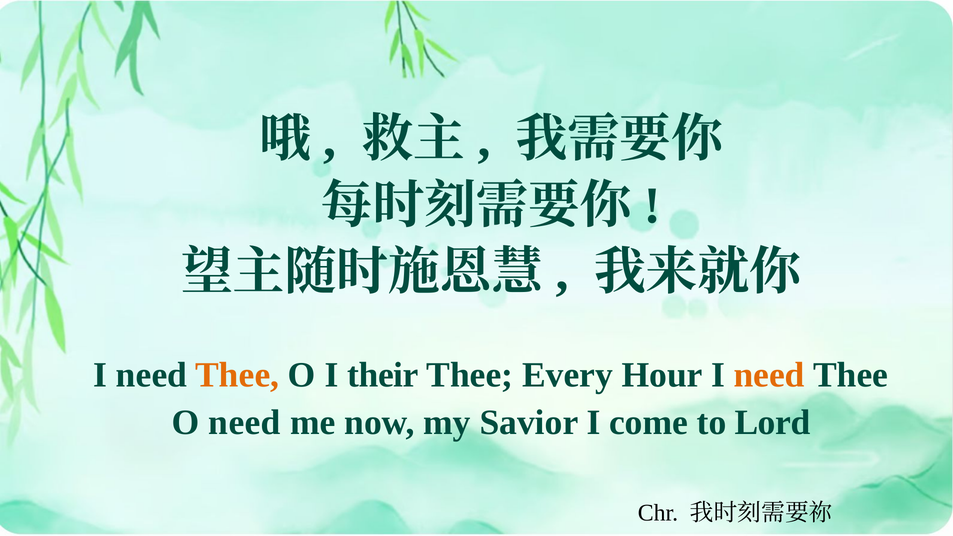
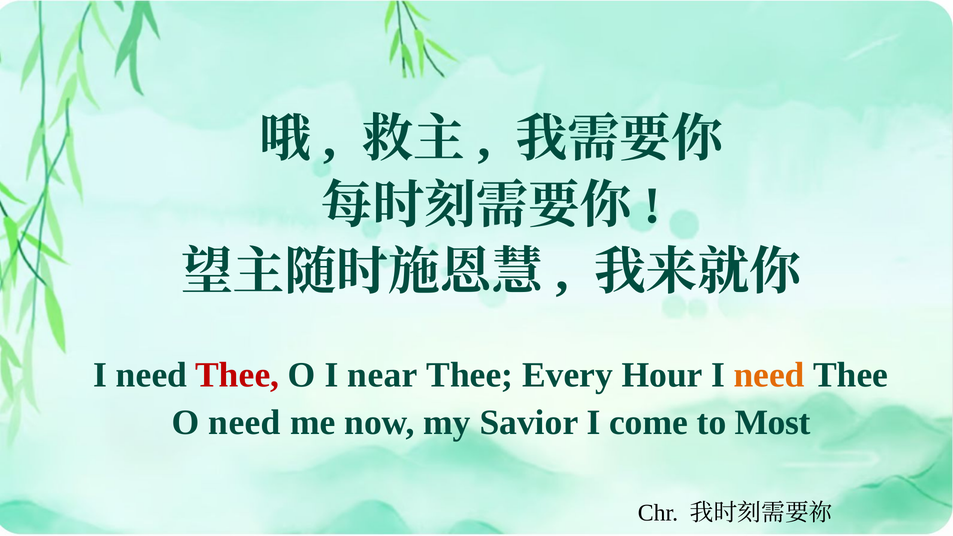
Thee at (237, 375) colour: orange -> red
their: their -> near
Lord: Lord -> Most
